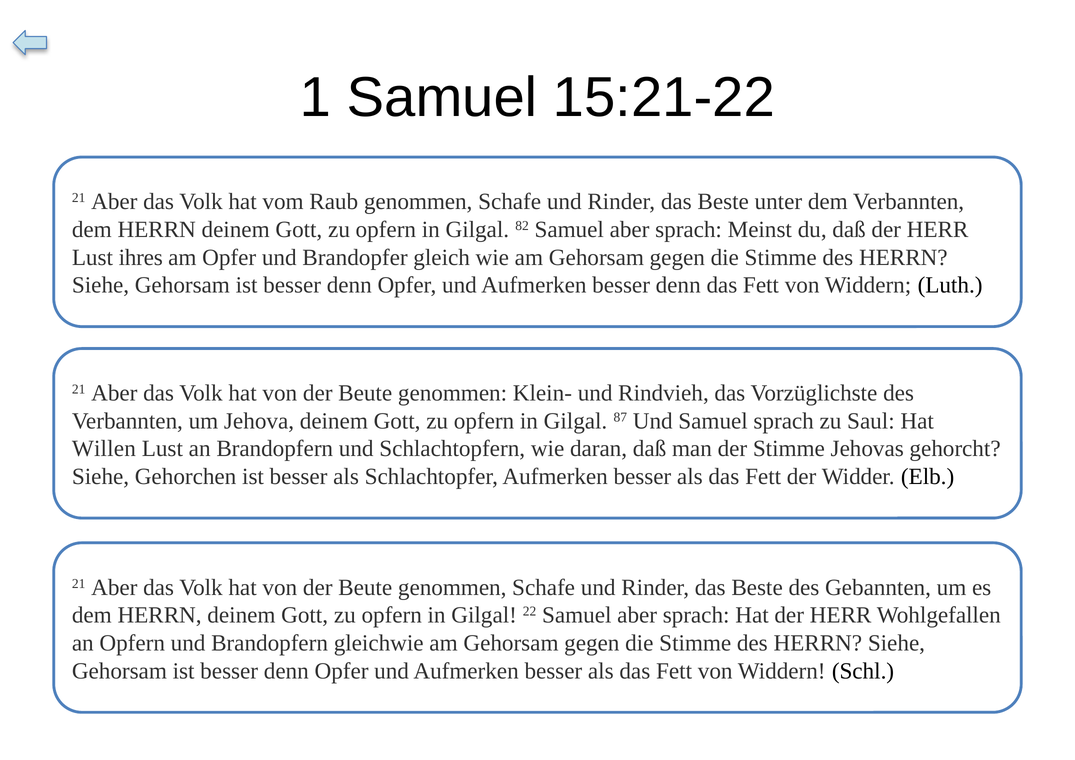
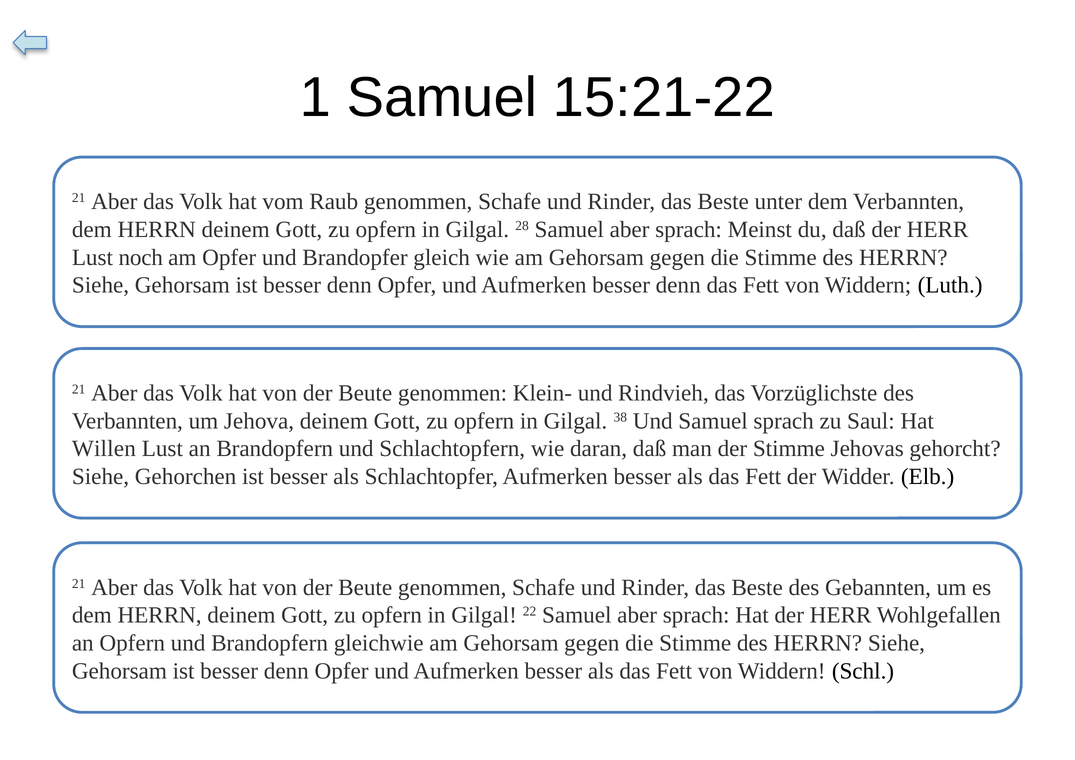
82: 82 -> 28
ihres: ihres -> noch
87: 87 -> 38
